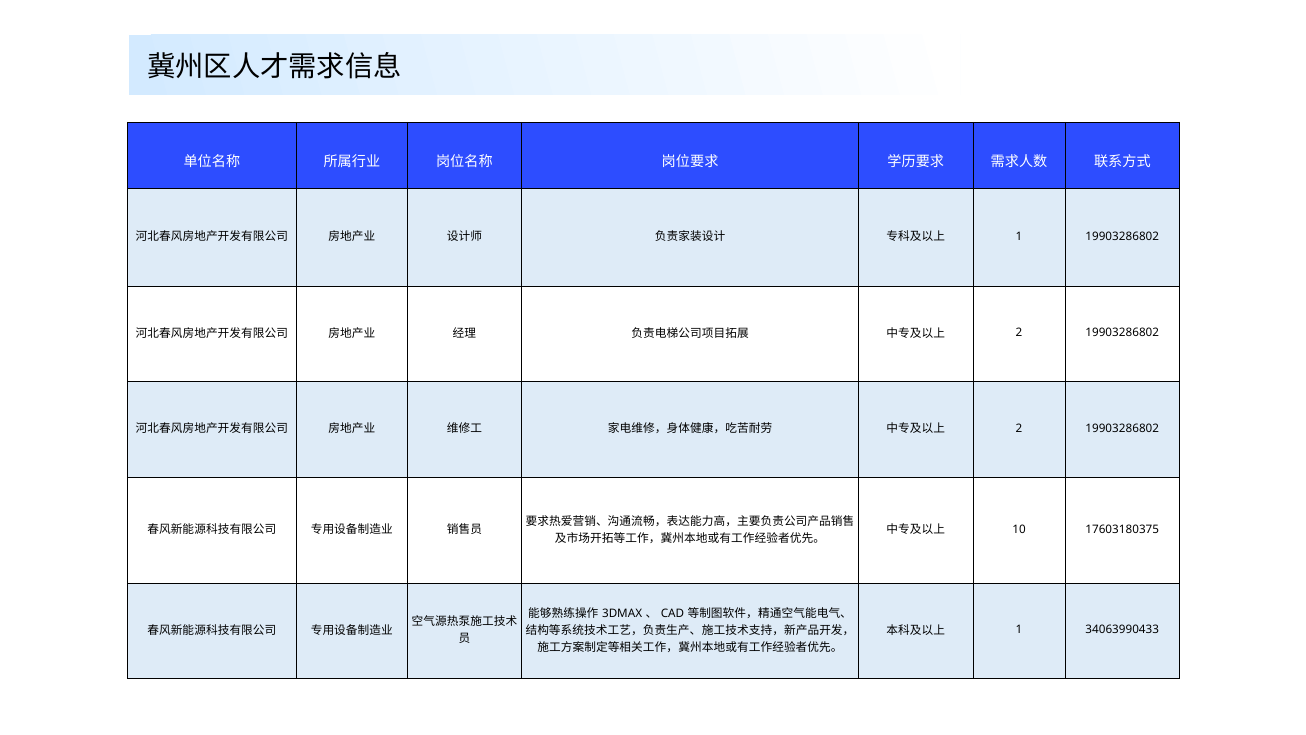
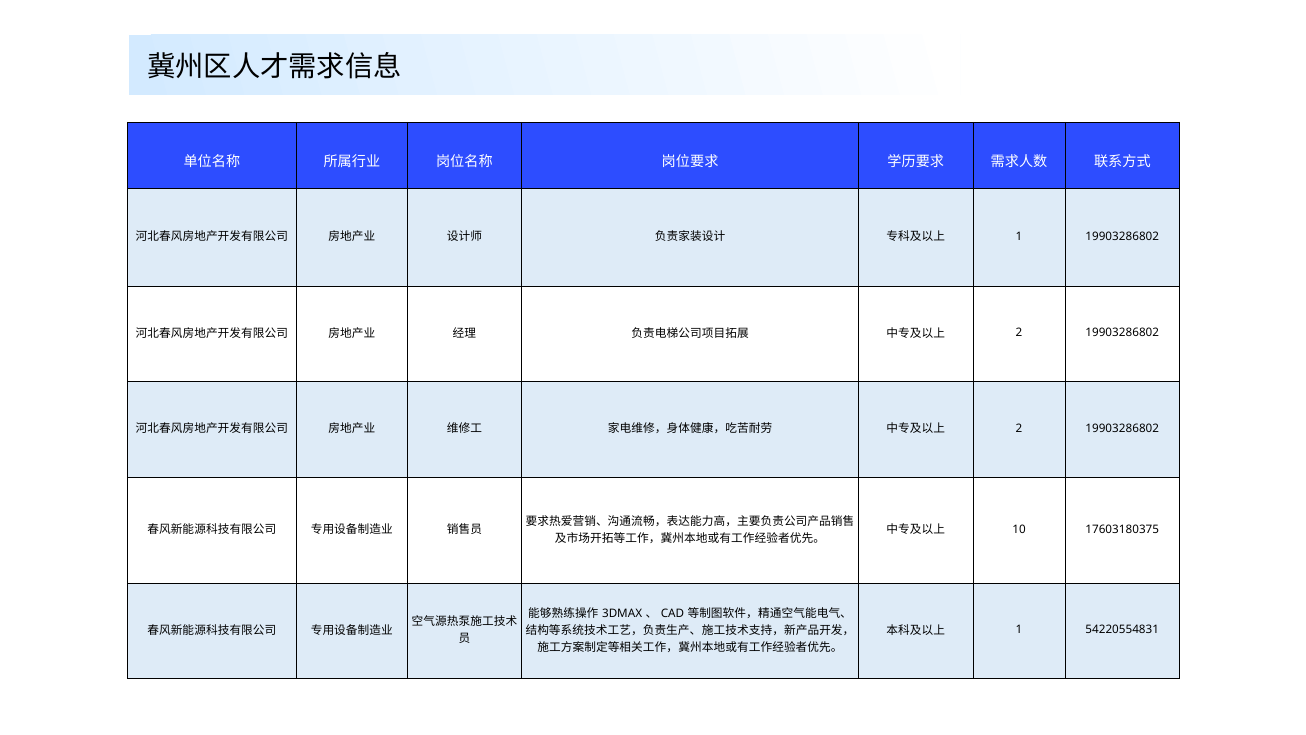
34063990433: 34063990433 -> 54220554831
